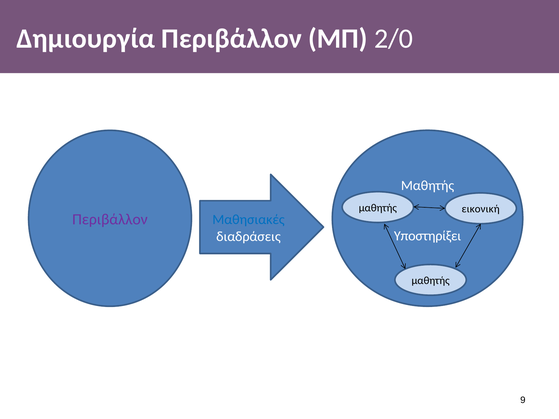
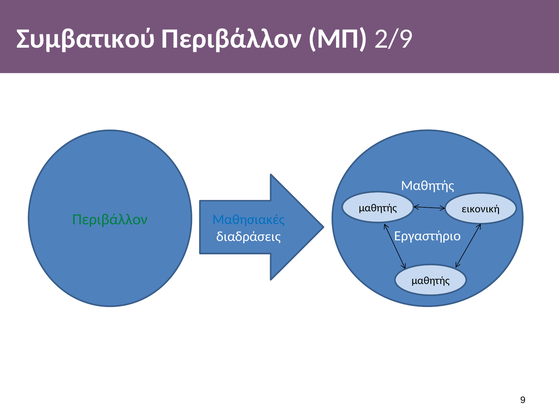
Δημιουργία: Δημιουργία -> Συμβατικού
2/0: 2/0 -> 2/9
Περιβάλλον at (110, 220) colour: purple -> green
Υποστηρίξει: Υποστηρίξει -> Εργαστήριο
